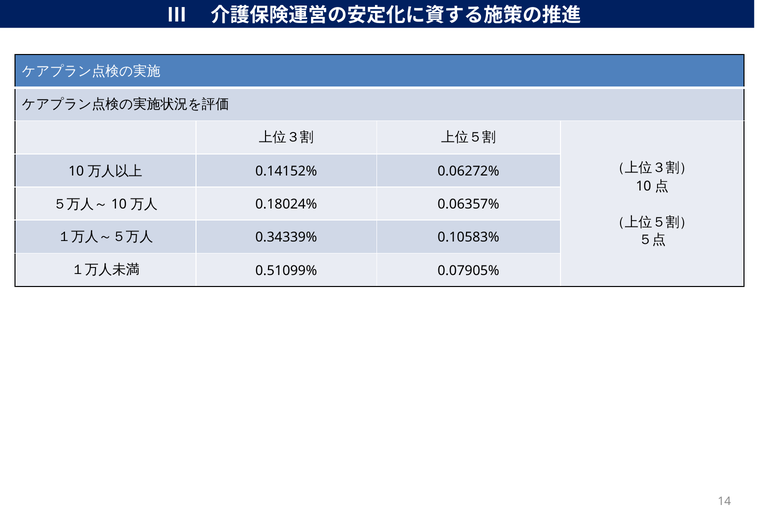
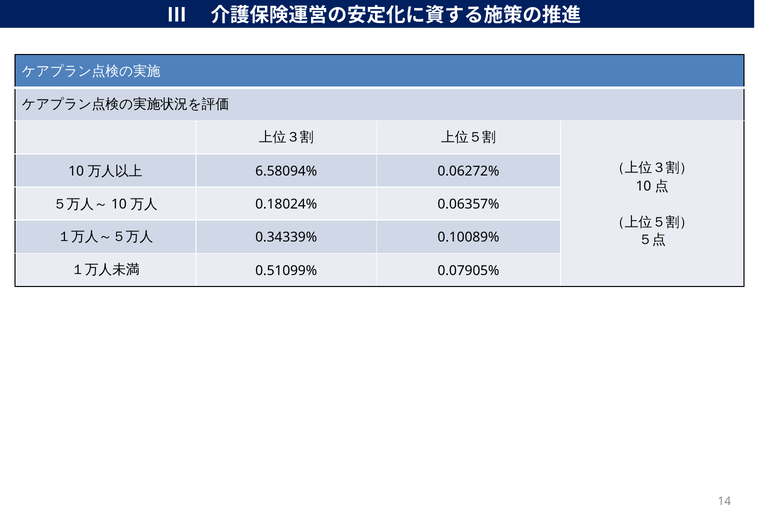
0.14152%: 0.14152% -> 6.58094%
0.10583%: 0.10583% -> 0.10089%
